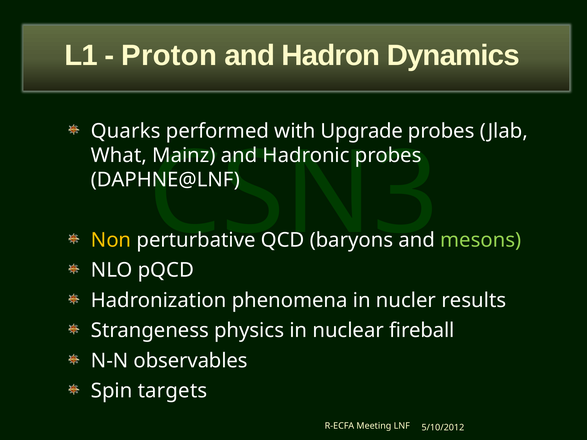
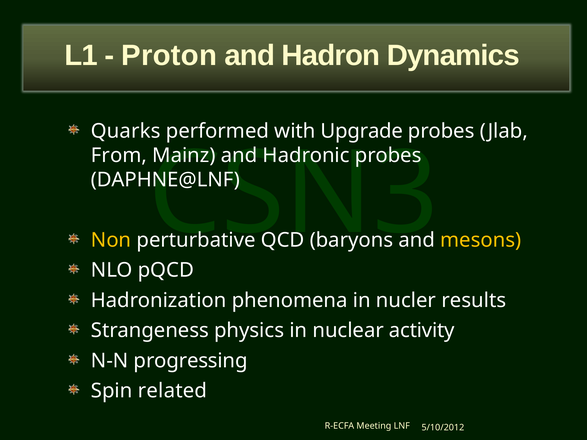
What: What -> From
mesons colour: light green -> yellow
fireball: fireball -> activity
observables: observables -> progressing
targets: targets -> related
